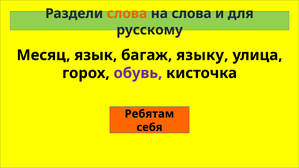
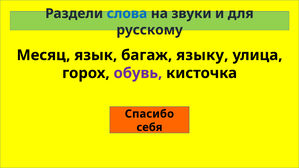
слова at (127, 14) colour: orange -> blue
на слова: слова -> звуки
Ребятам: Ребятам -> Спасибо
